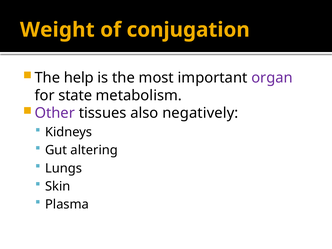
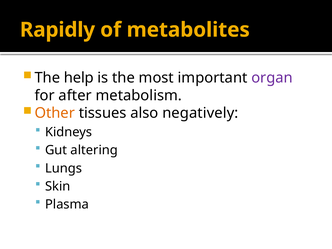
Weight: Weight -> Rapidly
conjugation: conjugation -> metabolites
state: state -> after
Other colour: purple -> orange
